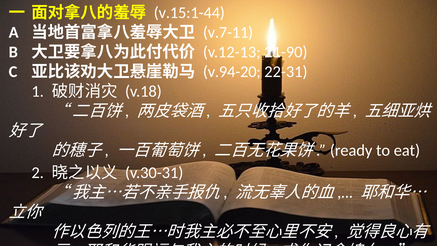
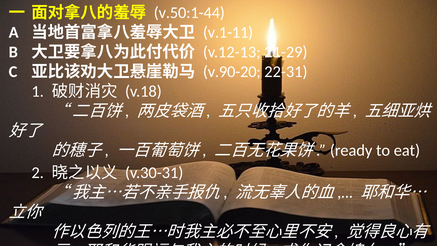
v.15:1-44: v.15:1-44 -> v.50:1-44
v.7-11: v.7-11 -> v.1-11
21-90: 21-90 -> 21-29
v.94-20: v.94-20 -> v.90-20
